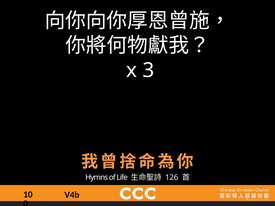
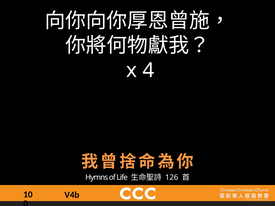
3: 3 -> 4
